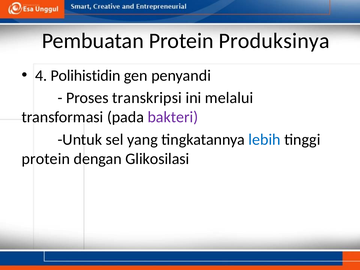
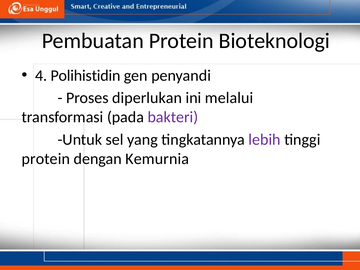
Produksinya: Produksinya -> Bioteknologi
transkripsi: transkripsi -> diperlukan
lebih colour: blue -> purple
Glikosilasi: Glikosilasi -> Kemurnia
